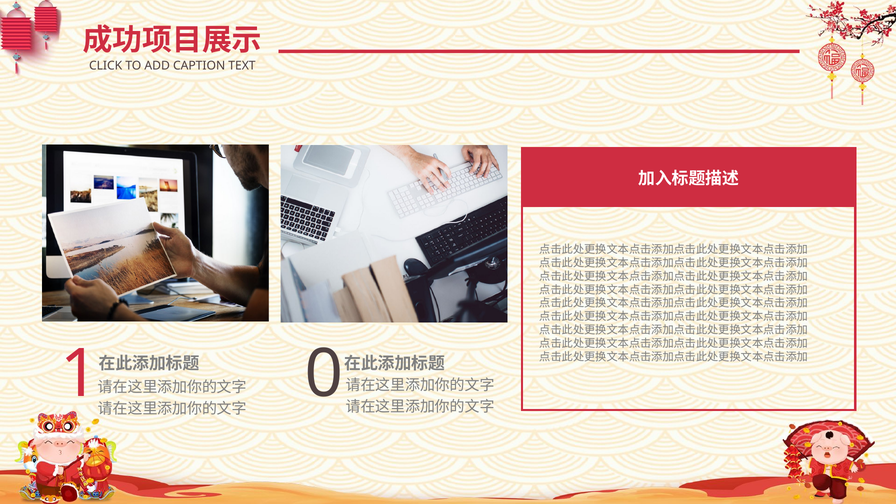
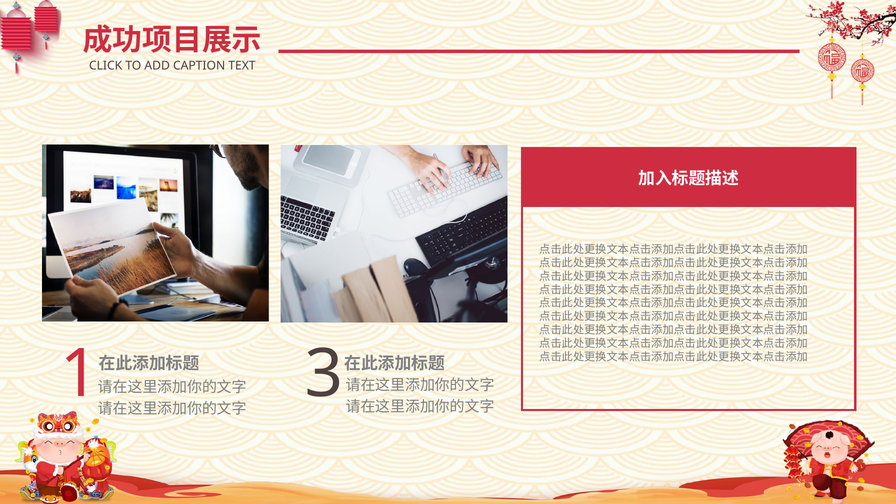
0: 0 -> 3
